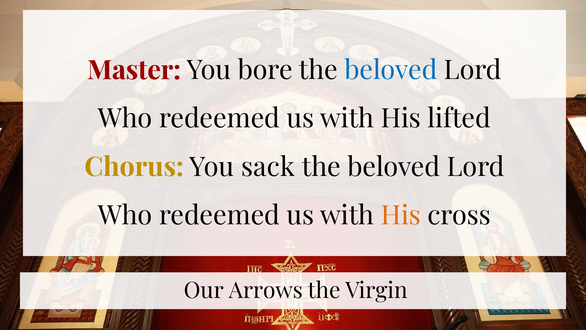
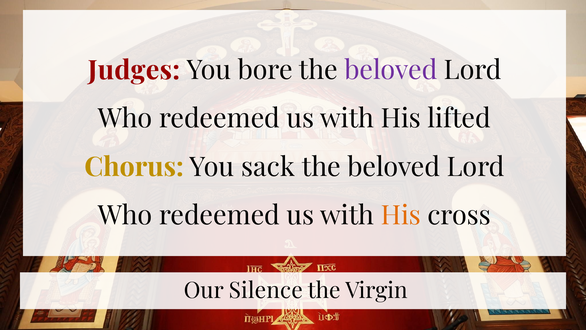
Master: Master -> Judges
beloved at (391, 70) colour: blue -> purple
Arrows: Arrows -> Silence
